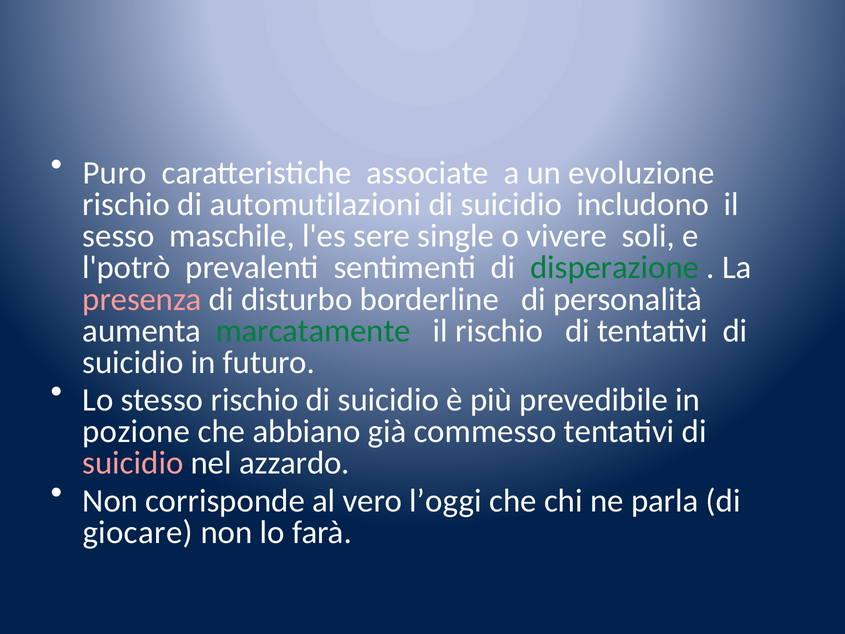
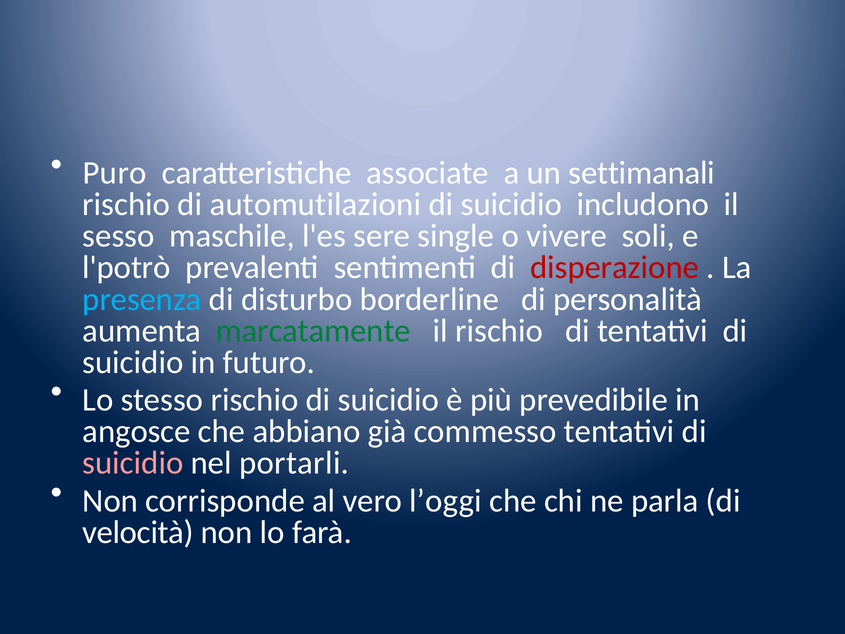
evoluzione: evoluzione -> settimanali
disperazione colour: green -> red
presenza colour: pink -> light blue
pozione: pozione -> angosce
azzardo: azzardo -> portarli
giocare: giocare -> velocità
